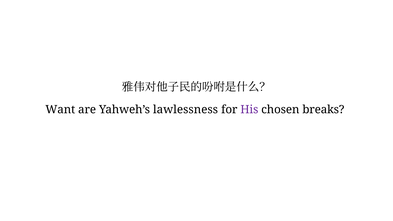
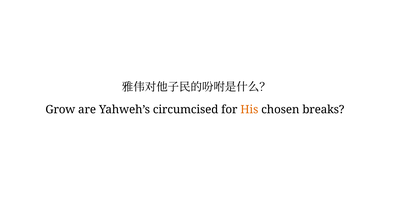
Want: Want -> Grow
lawlessness: lawlessness -> circumcised
His colour: purple -> orange
